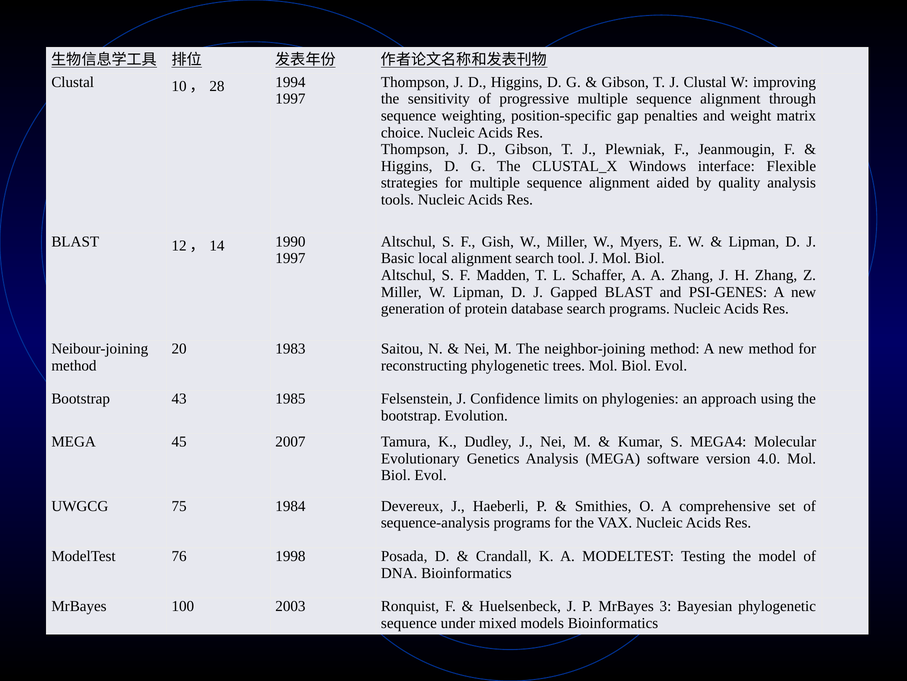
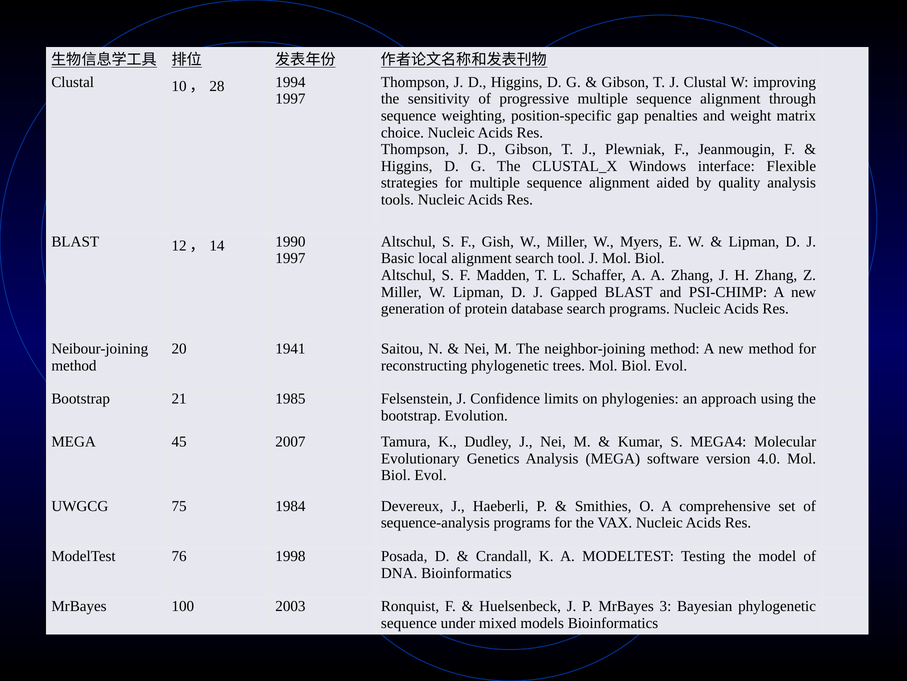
PSI-GENES: PSI-GENES -> PSI-CHIMP
1983: 1983 -> 1941
43: 43 -> 21
